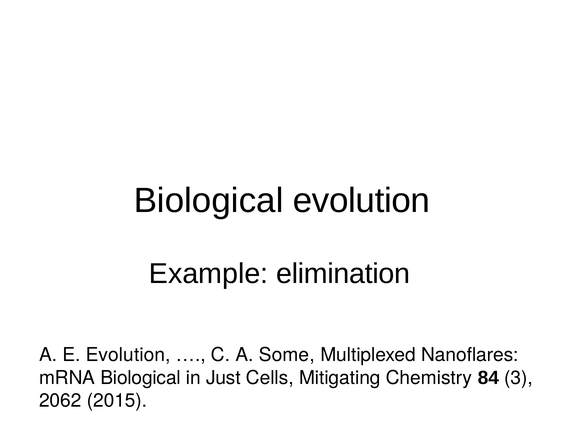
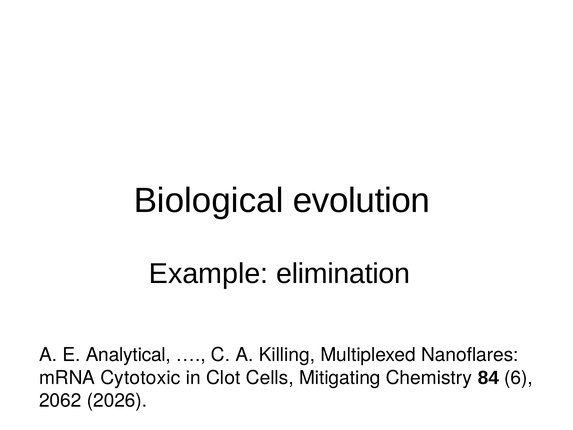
E Evolution: Evolution -> Analytical
Some: Some -> Killing
mRNA Biological: Biological -> Cytotoxic
Just: Just -> Clot
3: 3 -> 6
2015: 2015 -> 2026
